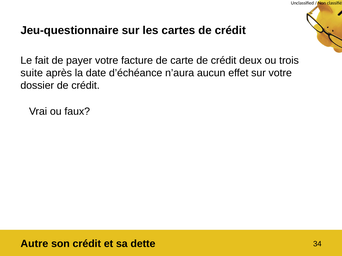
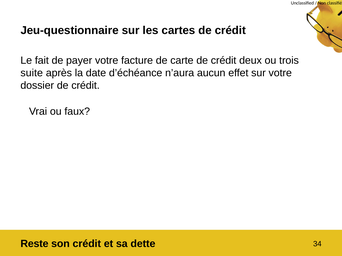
Autre: Autre -> Reste
